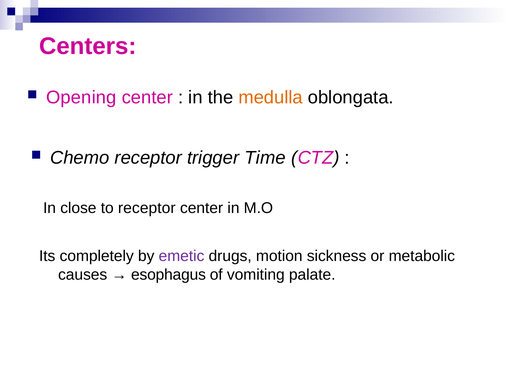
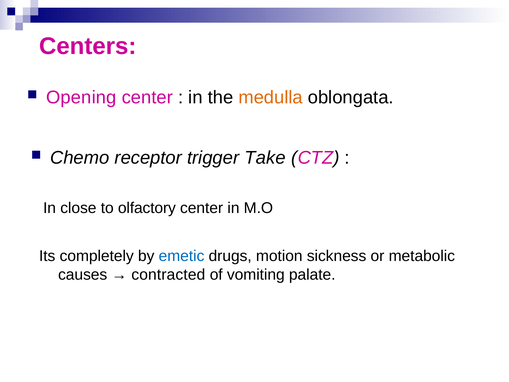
Time: Time -> Take
to receptor: receptor -> olfactory
emetic colour: purple -> blue
esophagus: esophagus -> contracted
